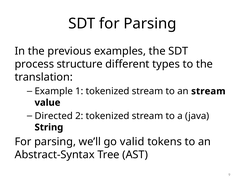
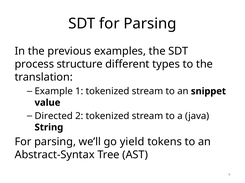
an stream: stream -> snippet
valid: valid -> yield
